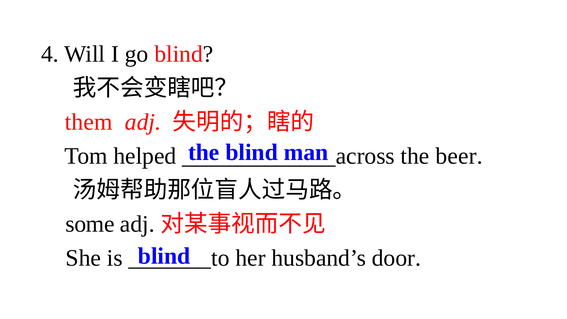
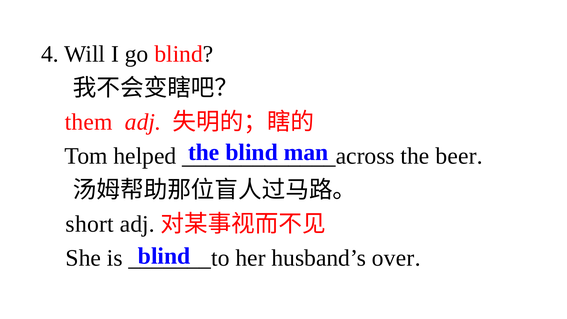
some: some -> short
door: door -> over
